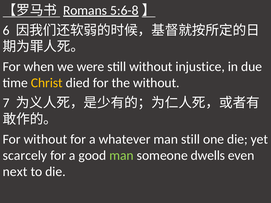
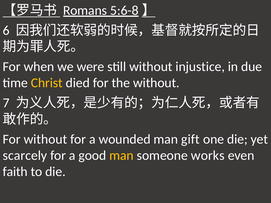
whatever: whatever -> wounded
man still: still -> gift
man at (121, 156) colour: light green -> yellow
dwells: dwells -> works
next: next -> faith
